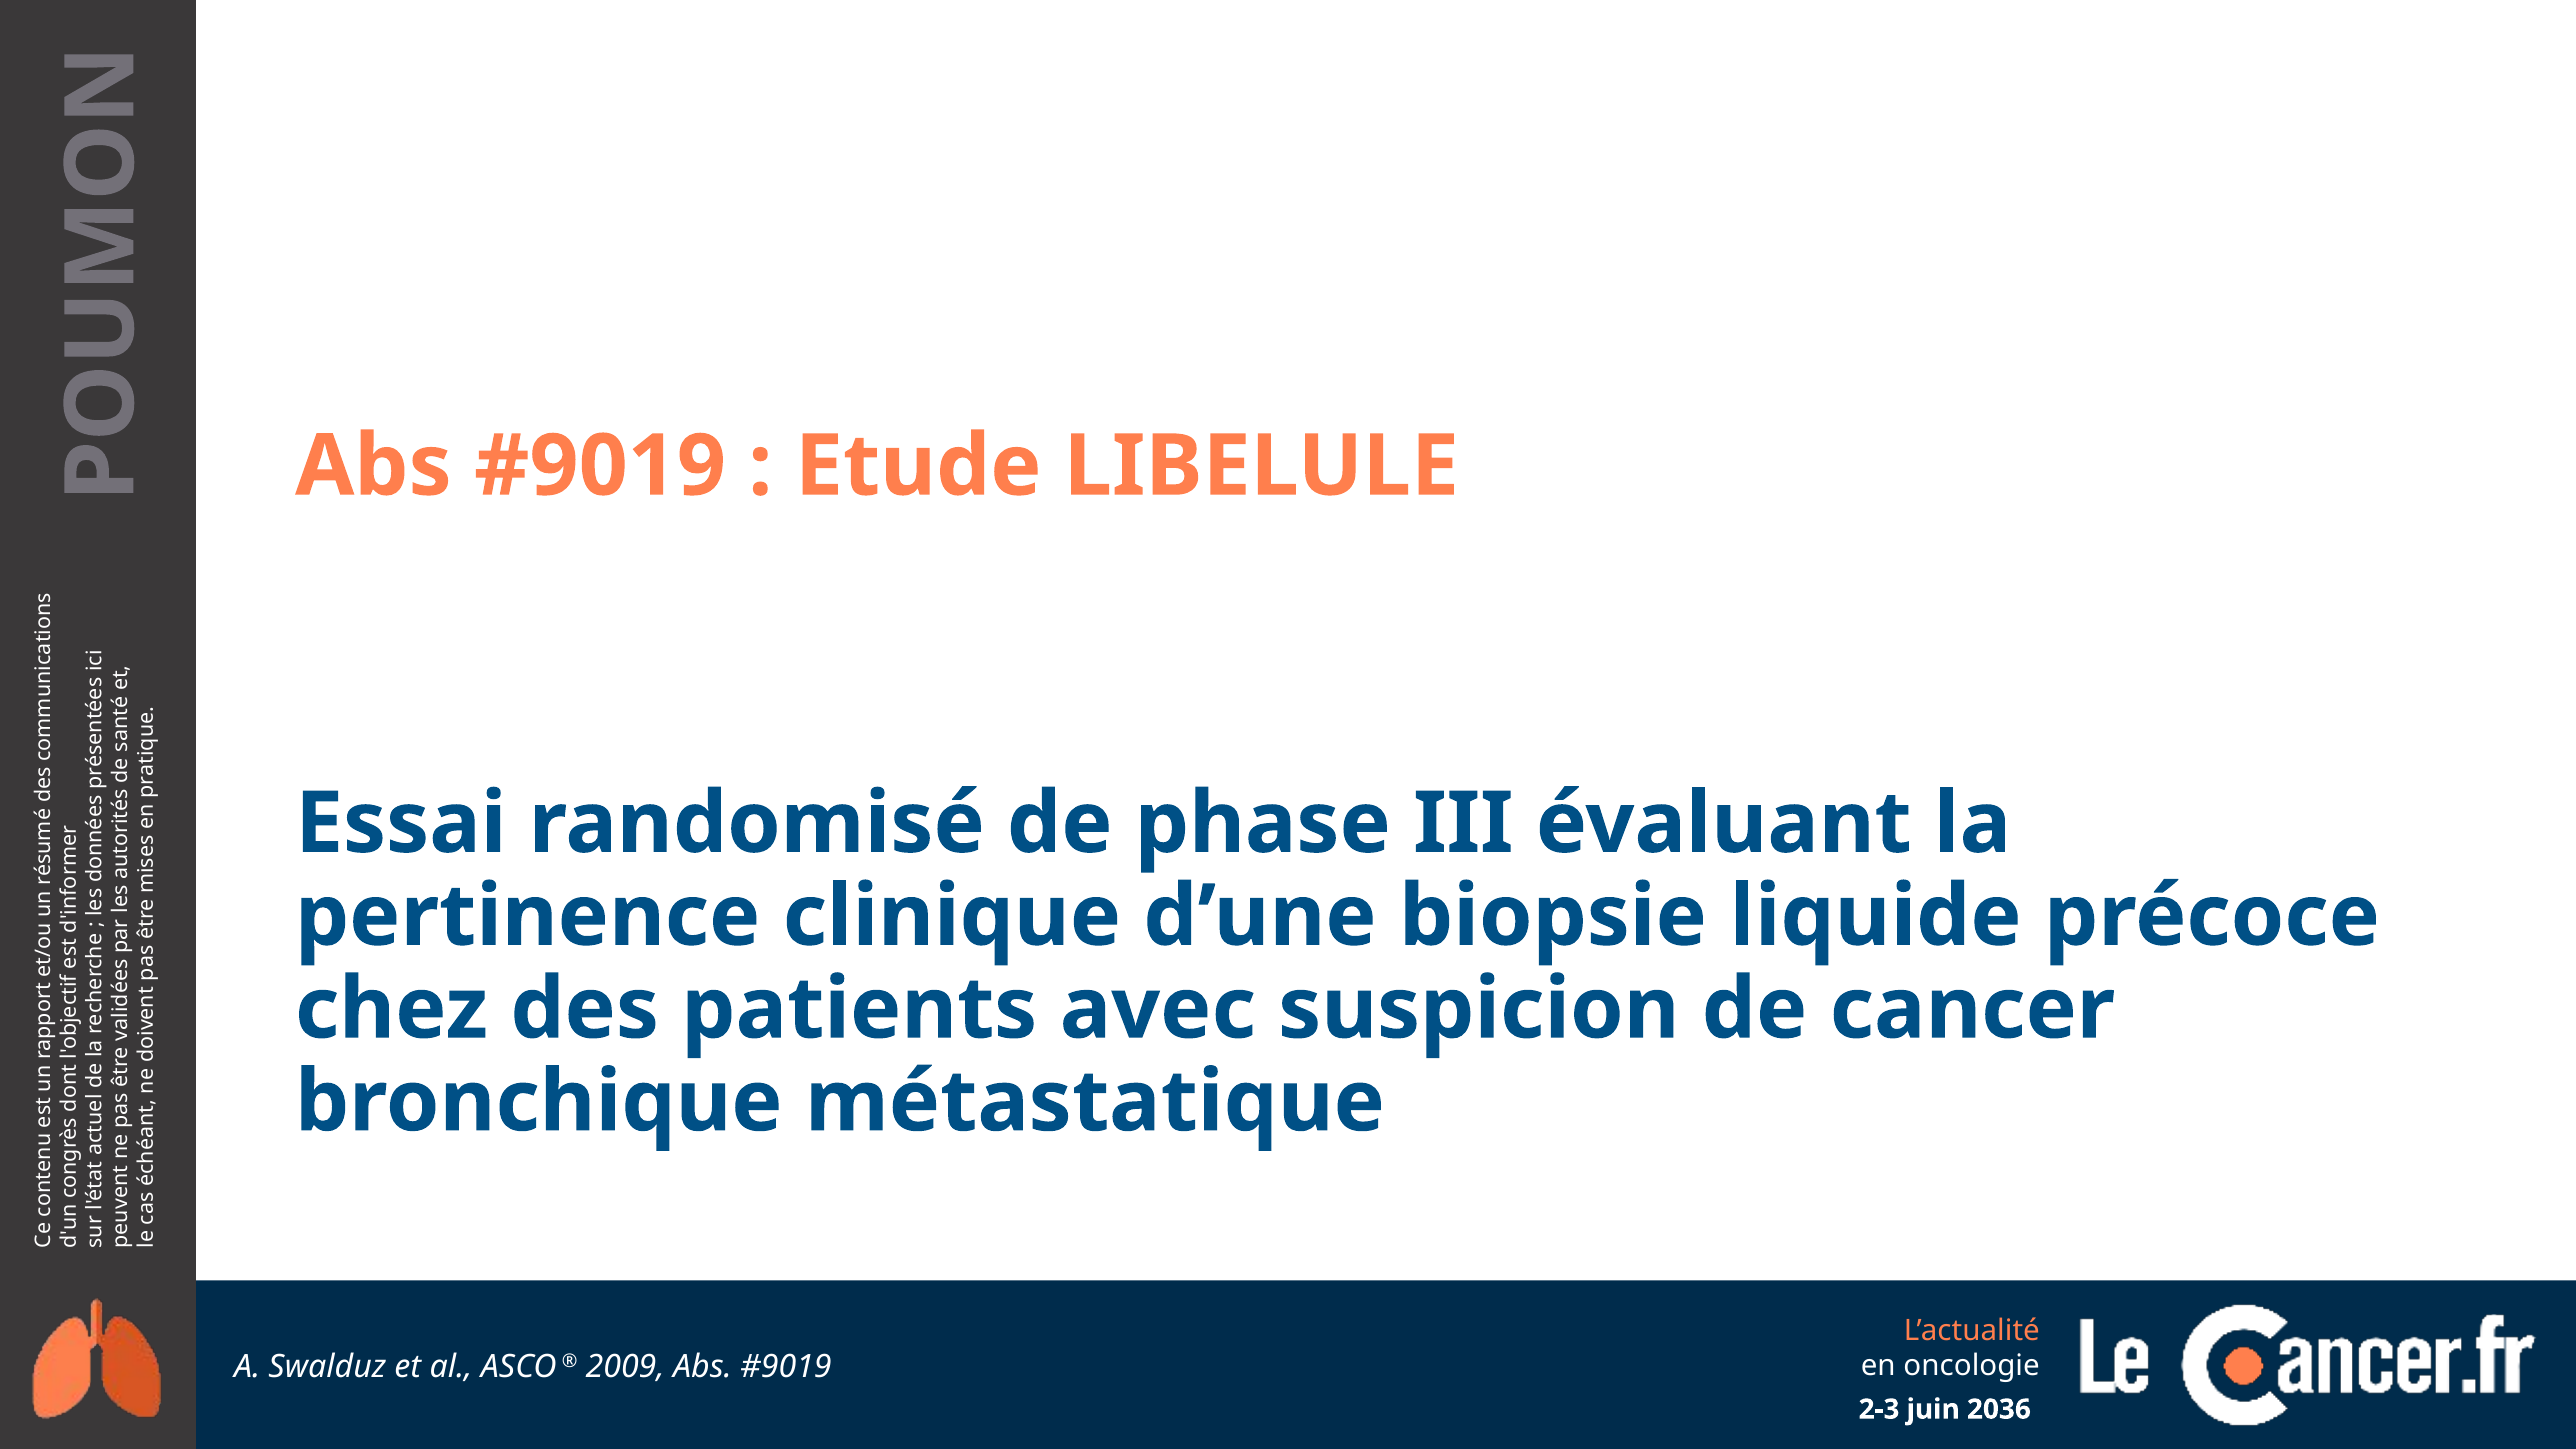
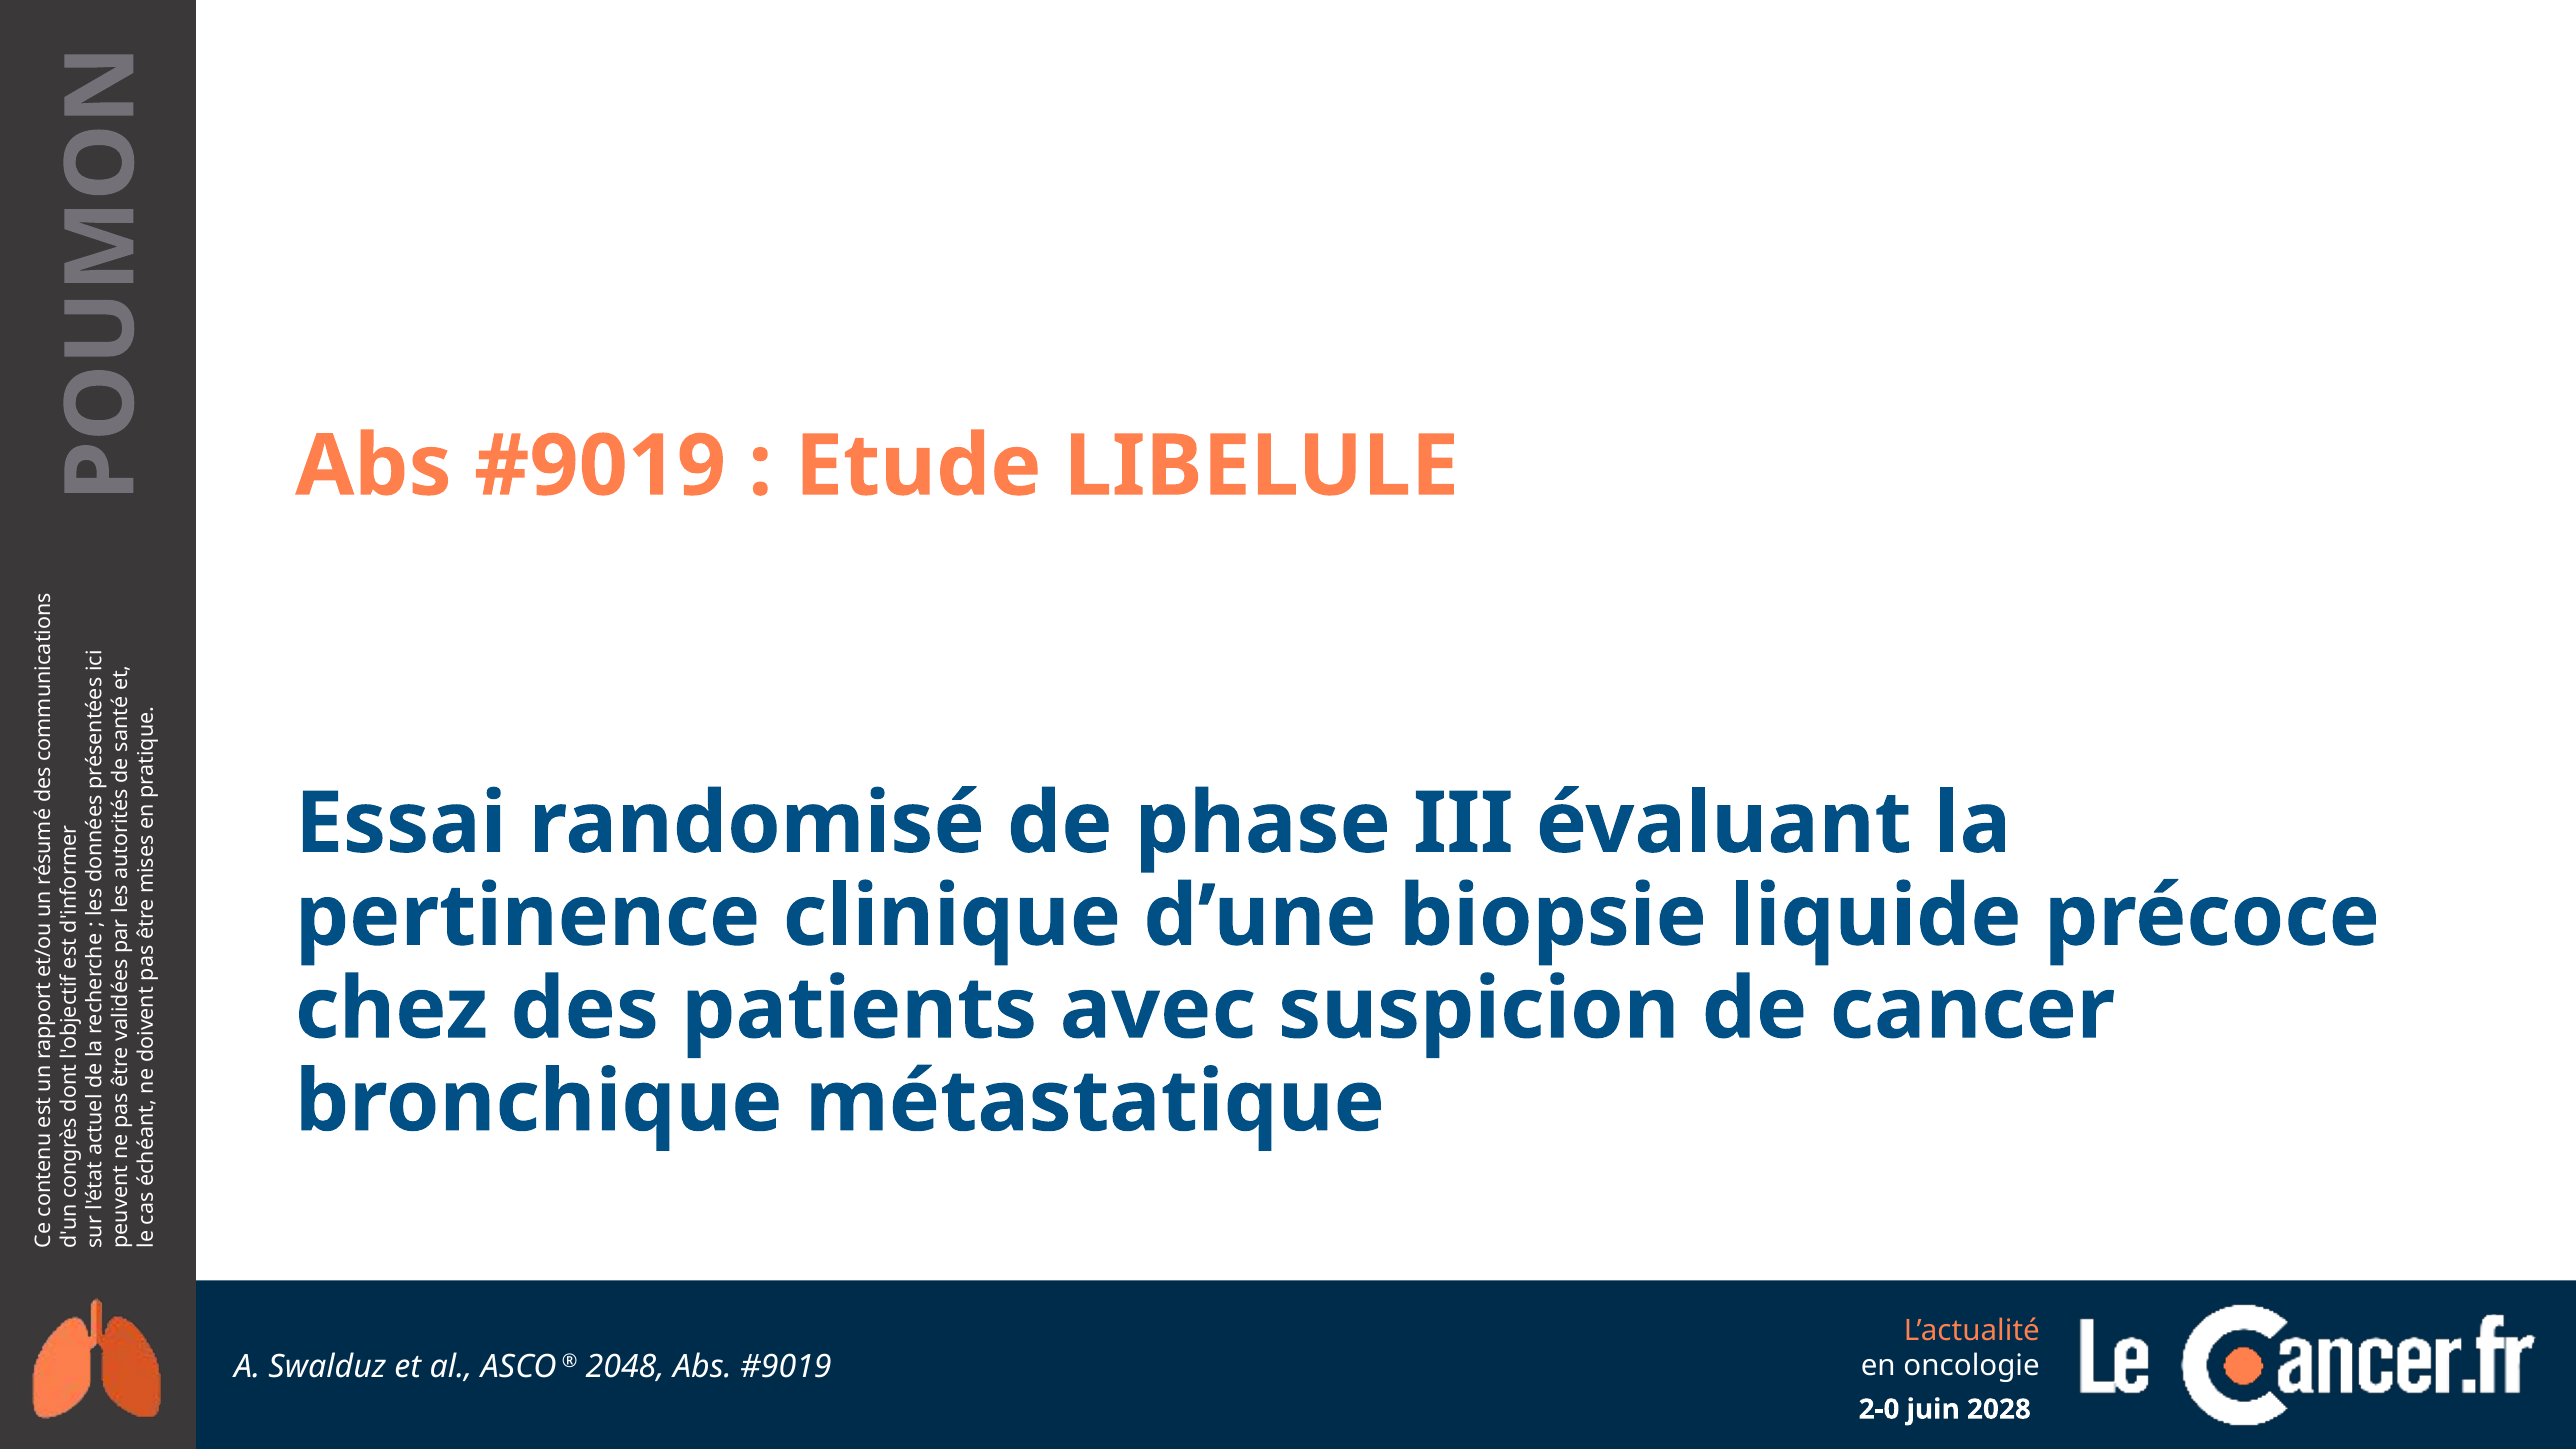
2009: 2009 -> 2048
2-3: 2-3 -> 2-0
2036: 2036 -> 2028
